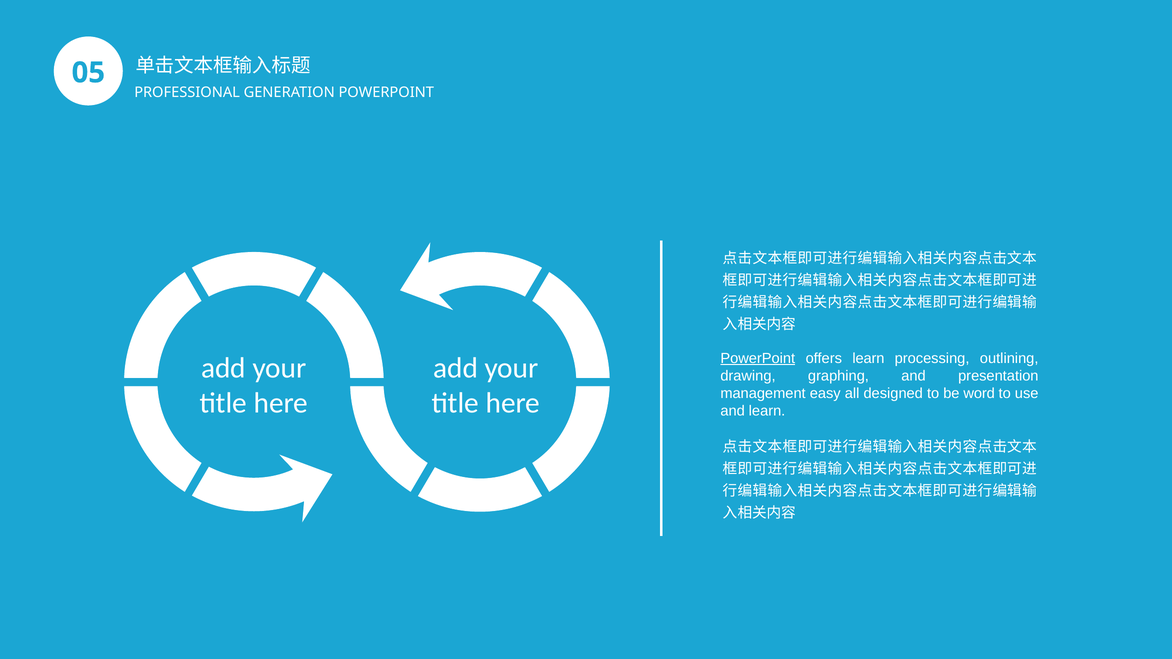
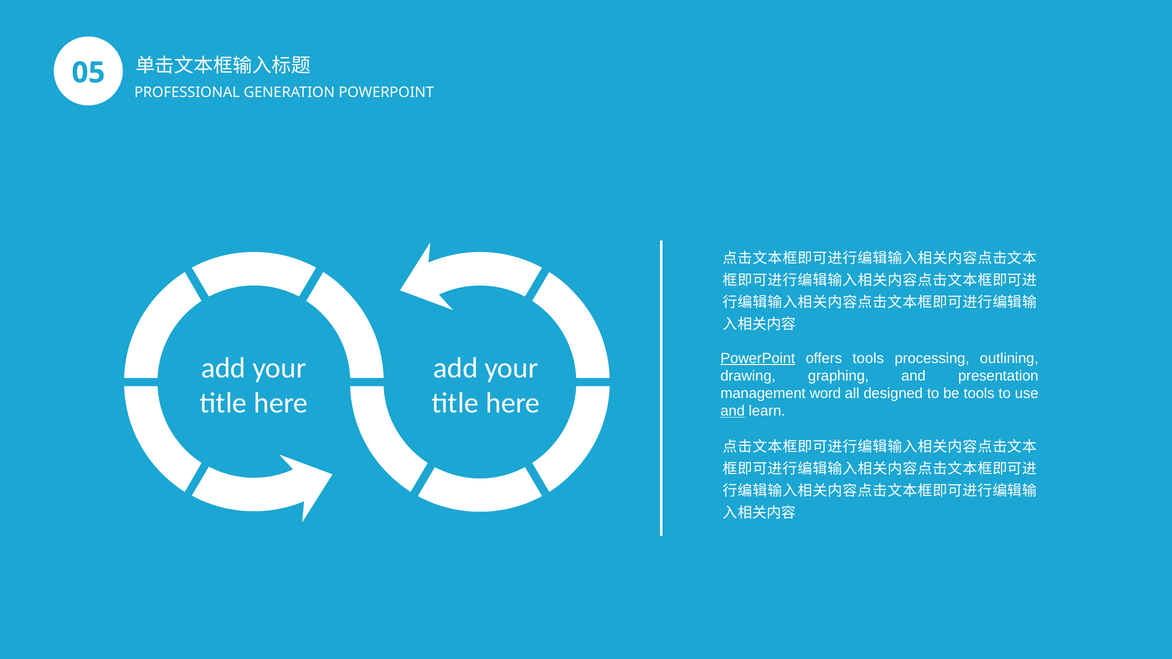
offers learn: learn -> tools
easy: easy -> word
be word: word -> tools
and at (733, 411) underline: none -> present
